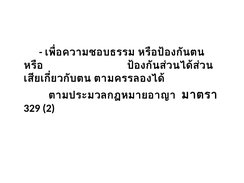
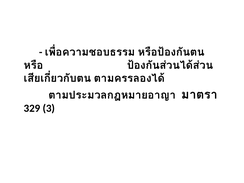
2: 2 -> 3
